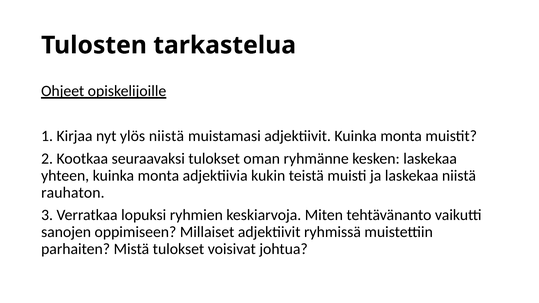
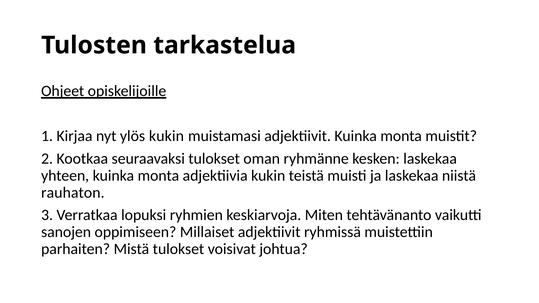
ylös niistä: niistä -> kukin
